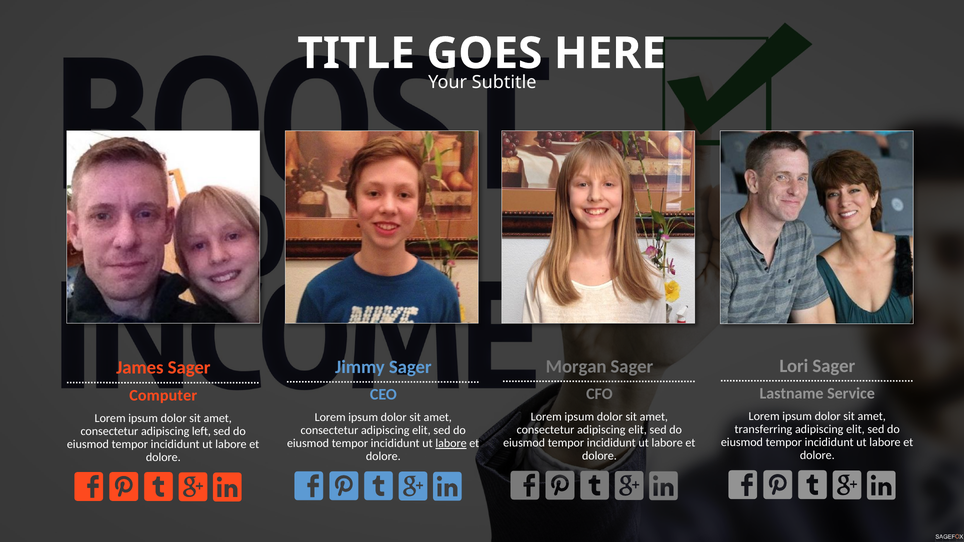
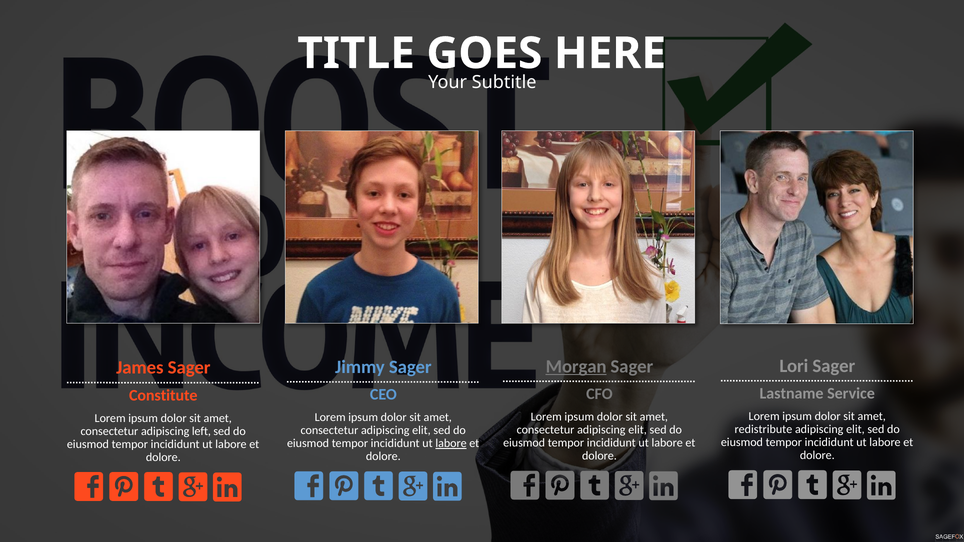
Morgan underline: none -> present
Computer: Computer -> Constitute
transferring: transferring -> redistribute
